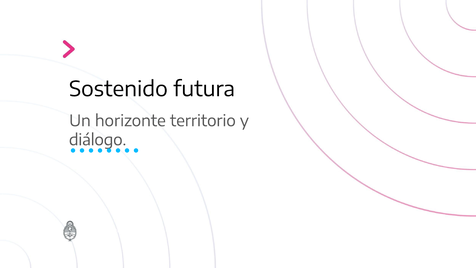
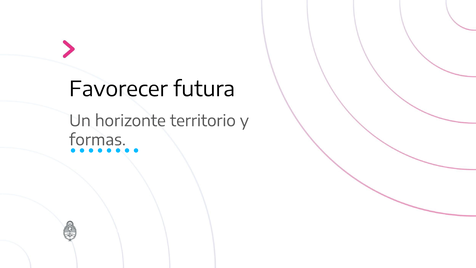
Sostenido: Sostenido -> Favorecer
diálogo: diálogo -> formas
